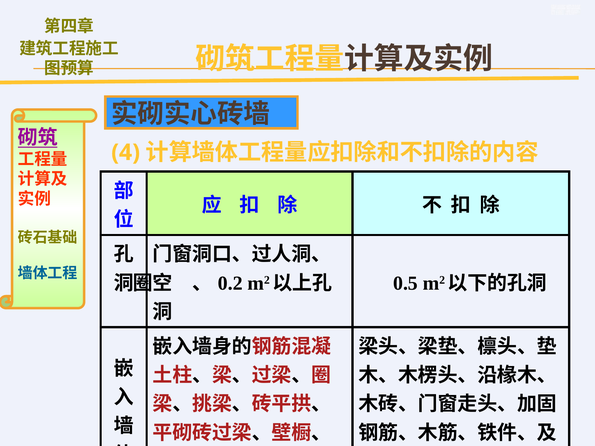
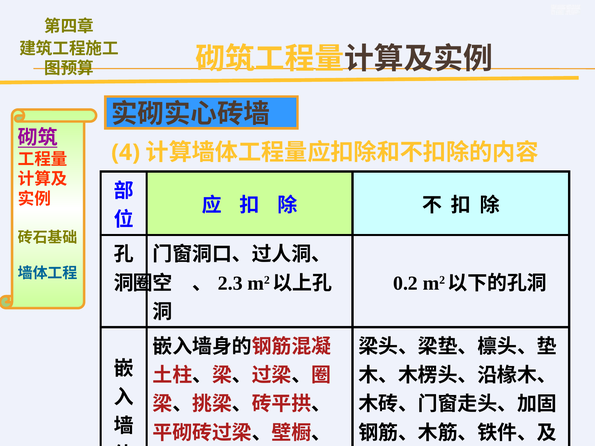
0.5: 0.5 -> 0.2
0.2: 0.2 -> 2.3
